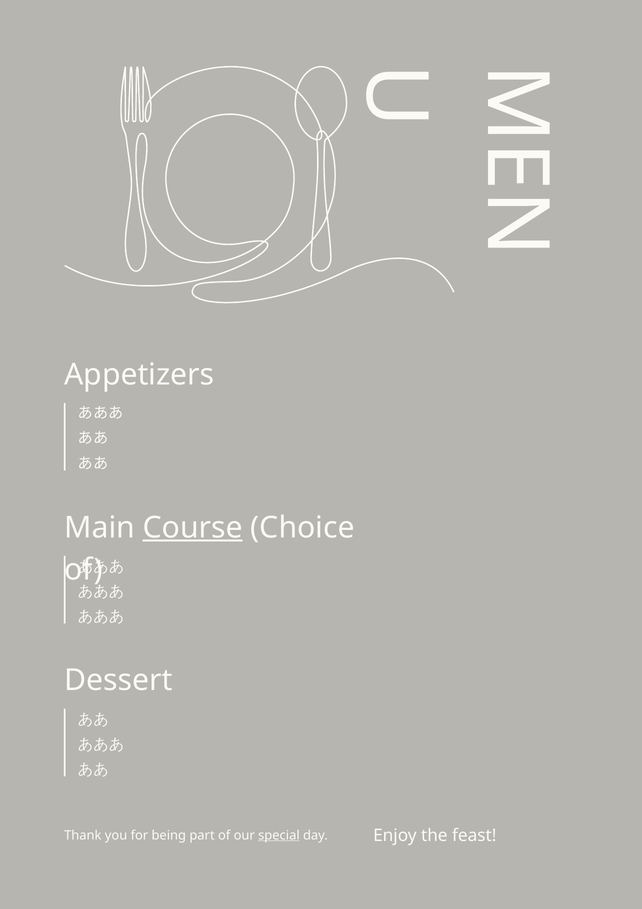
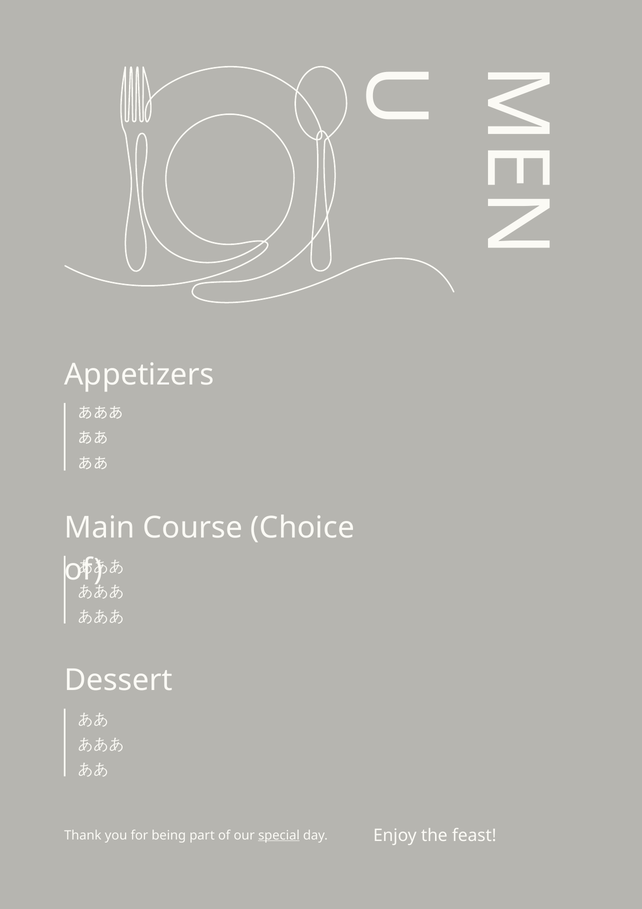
Course underline: present -> none
